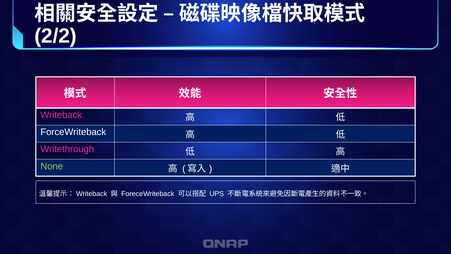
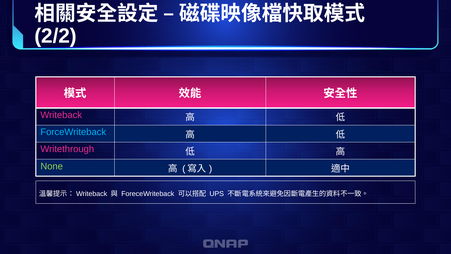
ForceWriteback colour: white -> light blue
